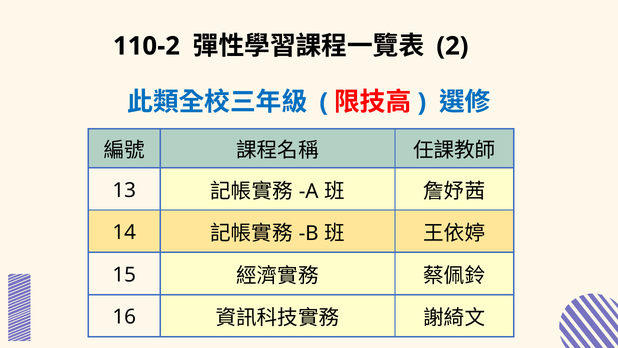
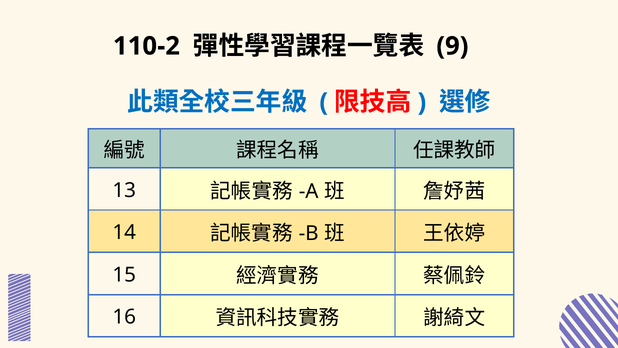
2: 2 -> 9
